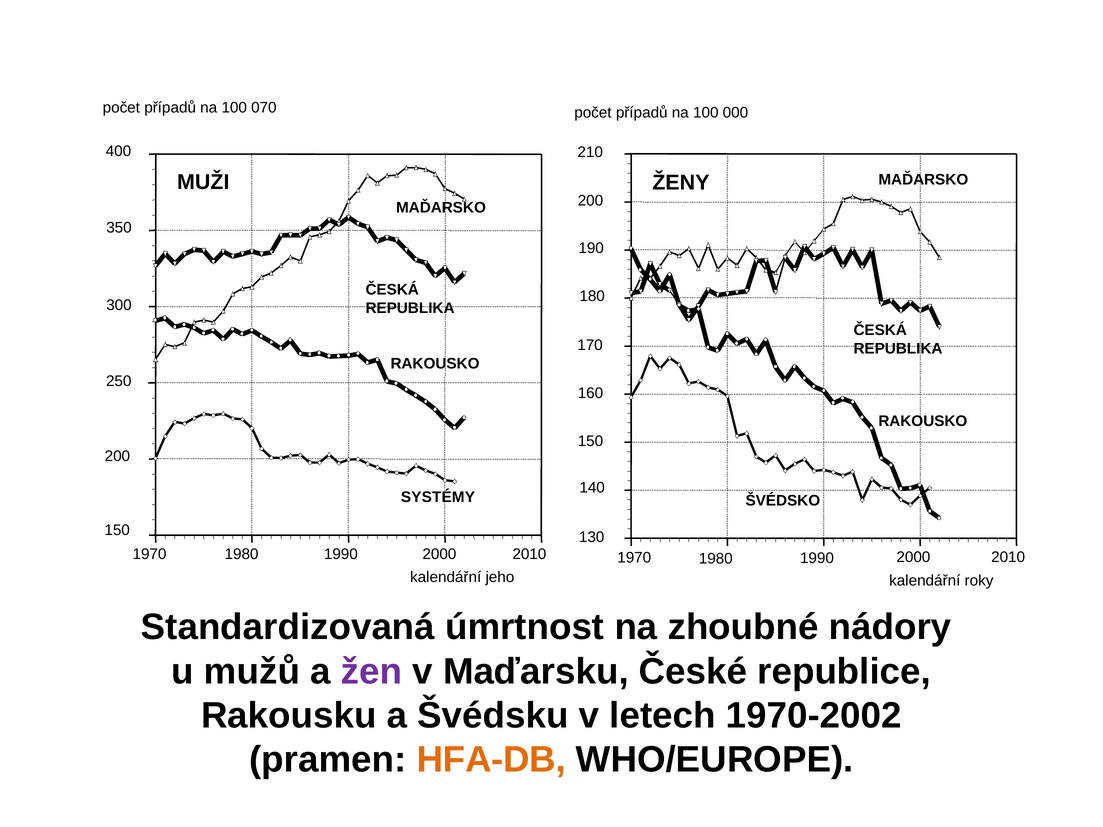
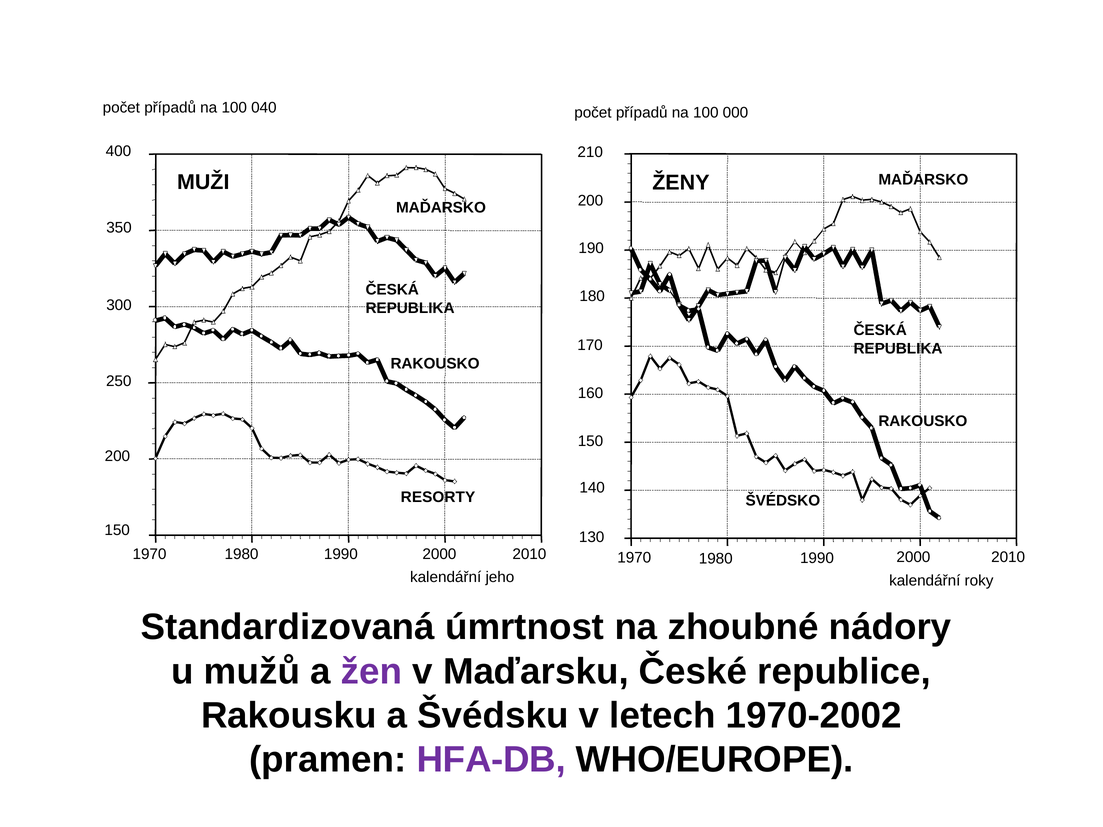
070: 070 -> 040
SYSTÉMY: SYSTÉMY -> RESORTY
HFA-DB colour: orange -> purple
